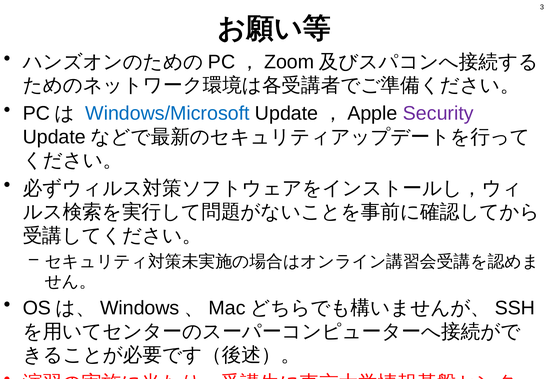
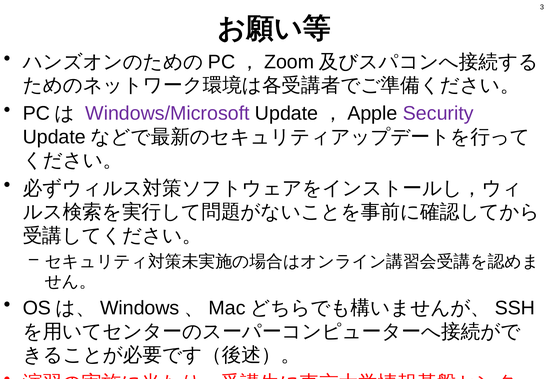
Windows/Microsoft colour: blue -> purple
